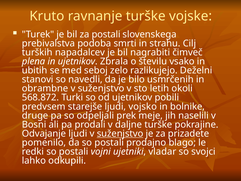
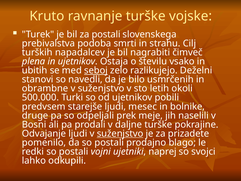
Zbrala: Zbrala -> Ostaja
seboj underline: none -> present
568.872: 568.872 -> 500.000
vojsko: vojsko -> mesec
vladar: vladar -> naprej
